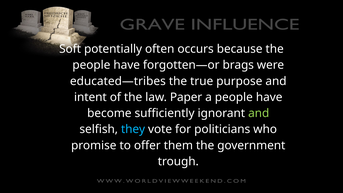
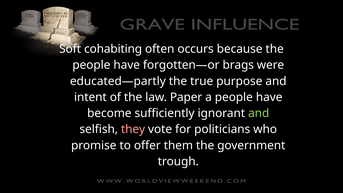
potentially: potentially -> cohabiting
educated—tribes: educated—tribes -> educated—partly
they colour: light blue -> pink
